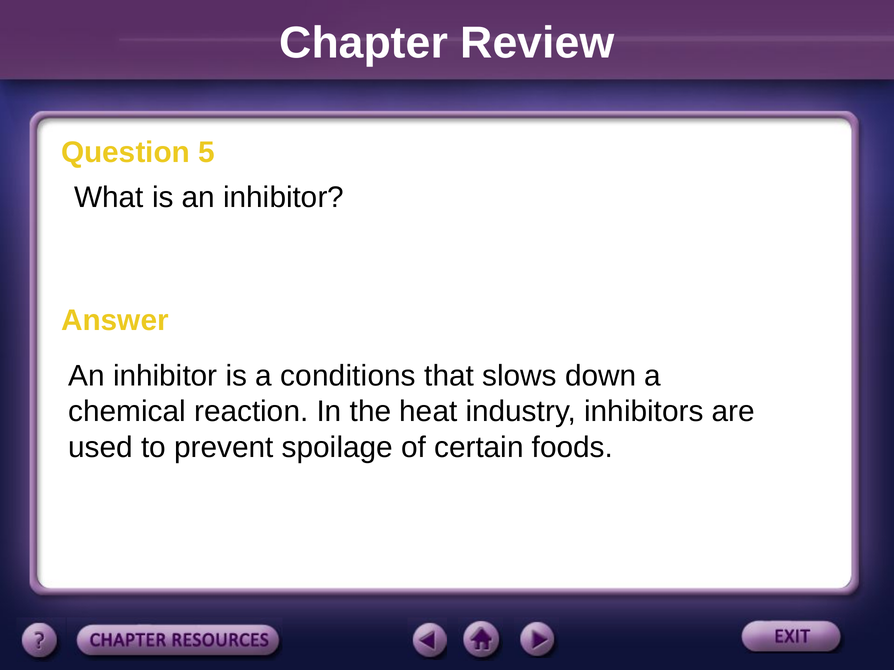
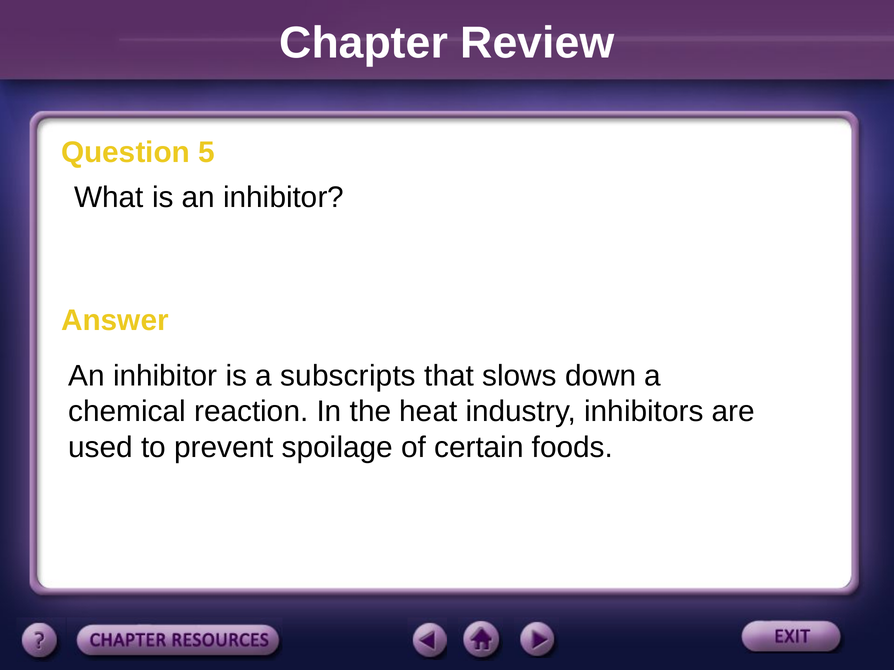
conditions: conditions -> subscripts
